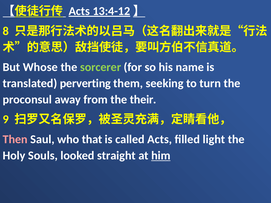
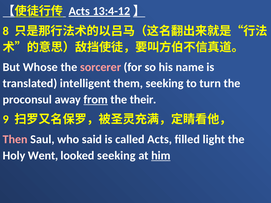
sorcerer colour: light green -> pink
perverting: perverting -> intelligent
from underline: none -> present
that: that -> said
Souls: Souls -> Went
looked straight: straight -> seeking
